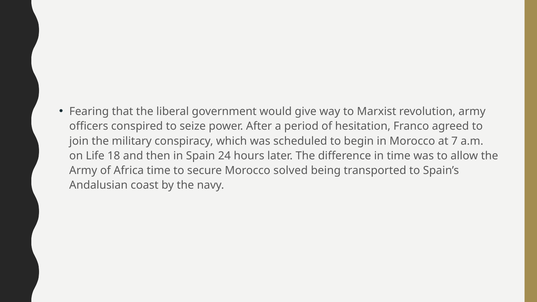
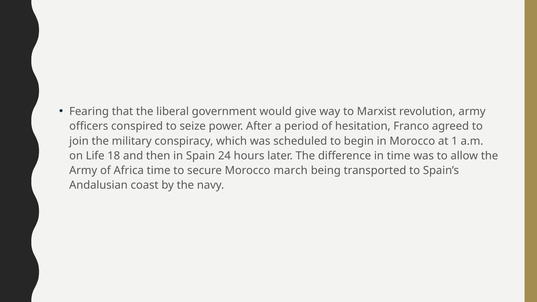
7: 7 -> 1
solved: solved -> march
